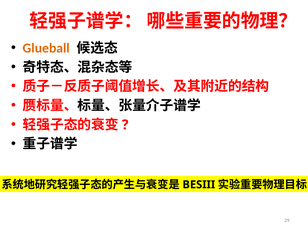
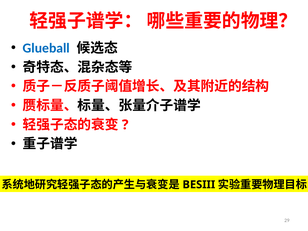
Glueball colour: orange -> blue
